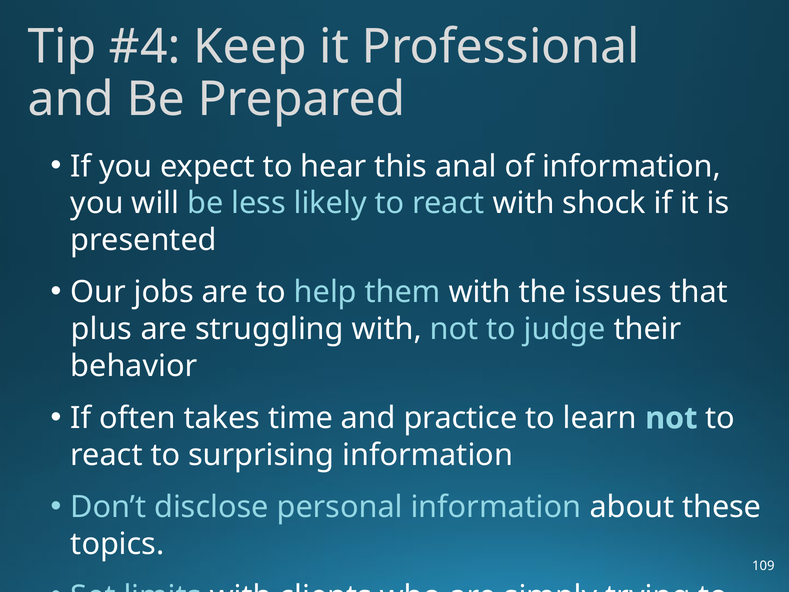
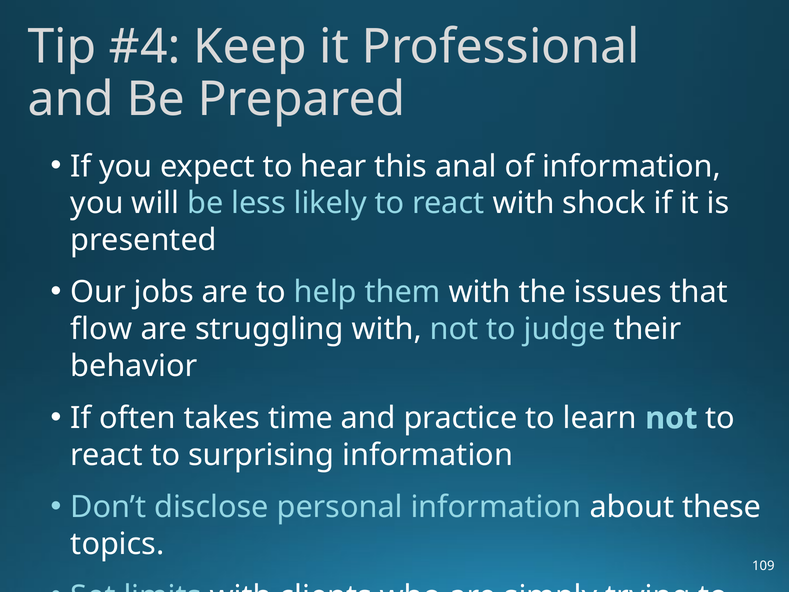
plus: plus -> flow
